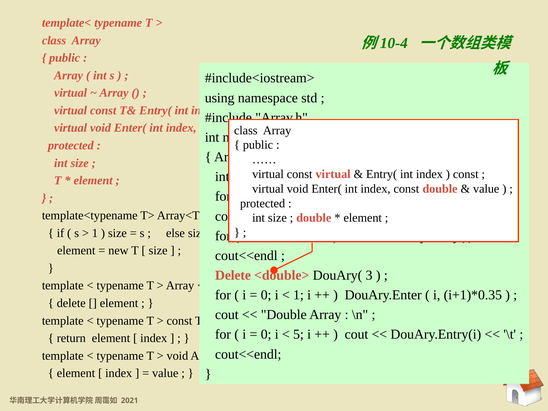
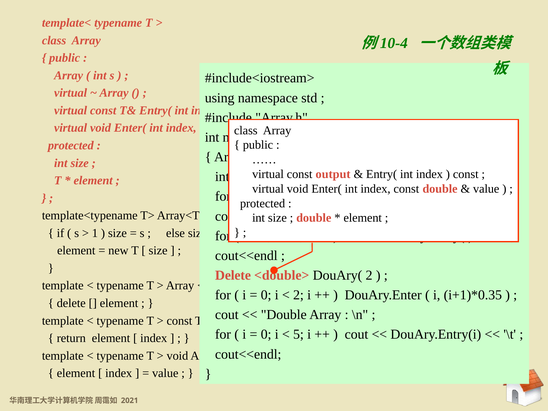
const virtual: virtual -> output
DouAry( 3: 3 -> 2
1 at (298, 295): 1 -> 2
